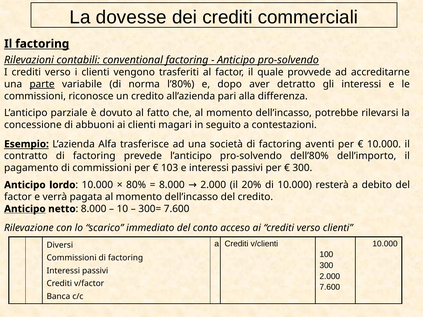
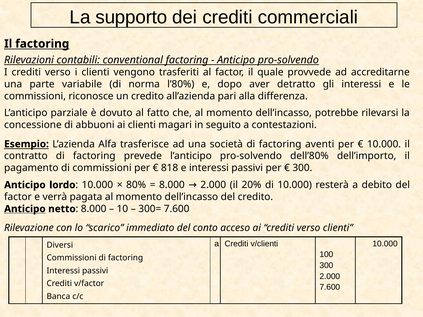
dovesse: dovesse -> supporto
parte underline: present -> none
103: 103 -> 818
